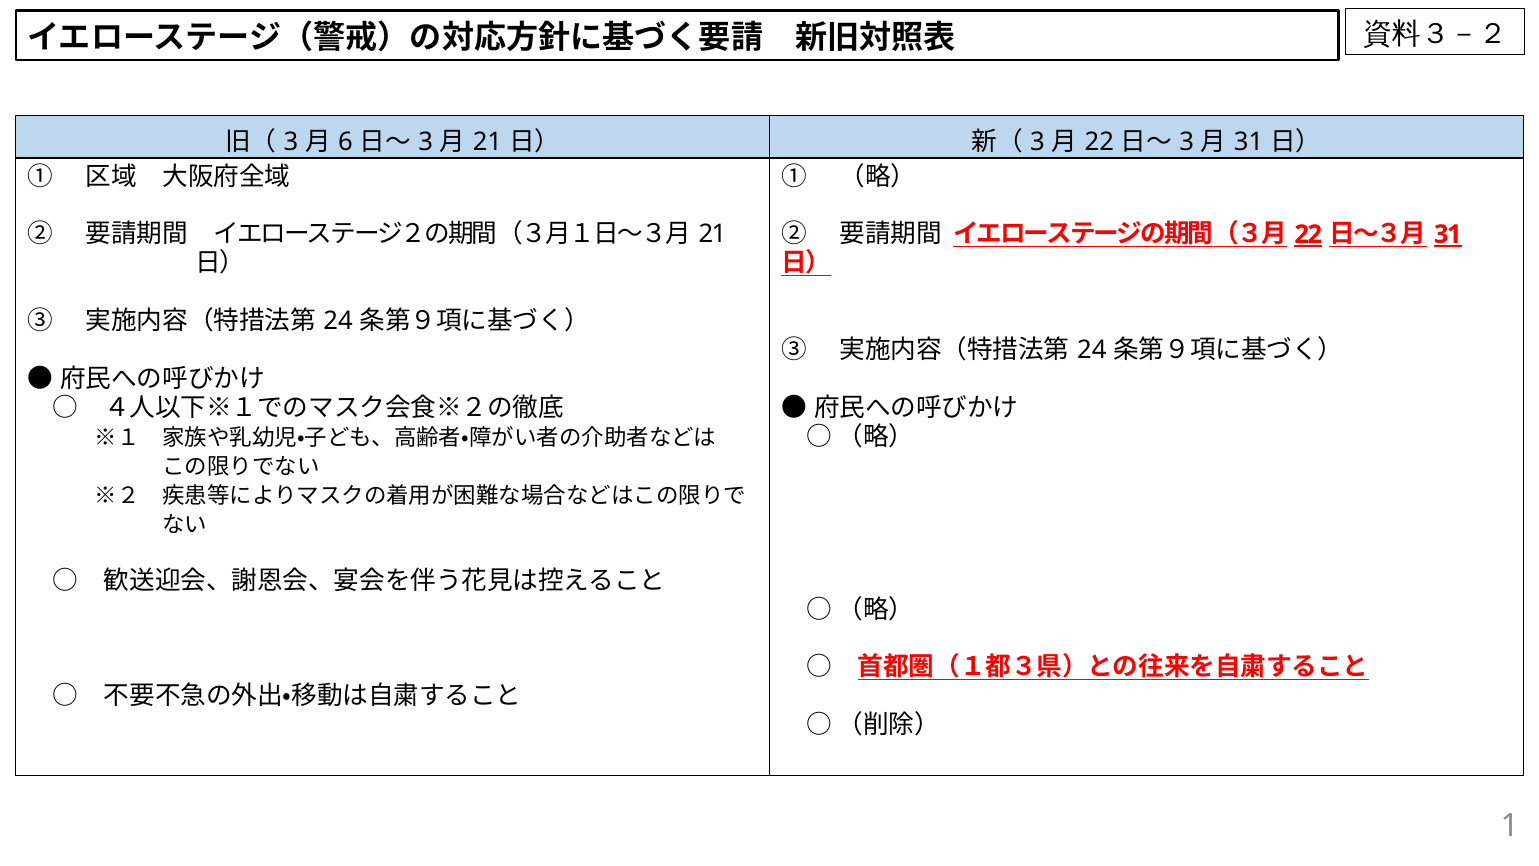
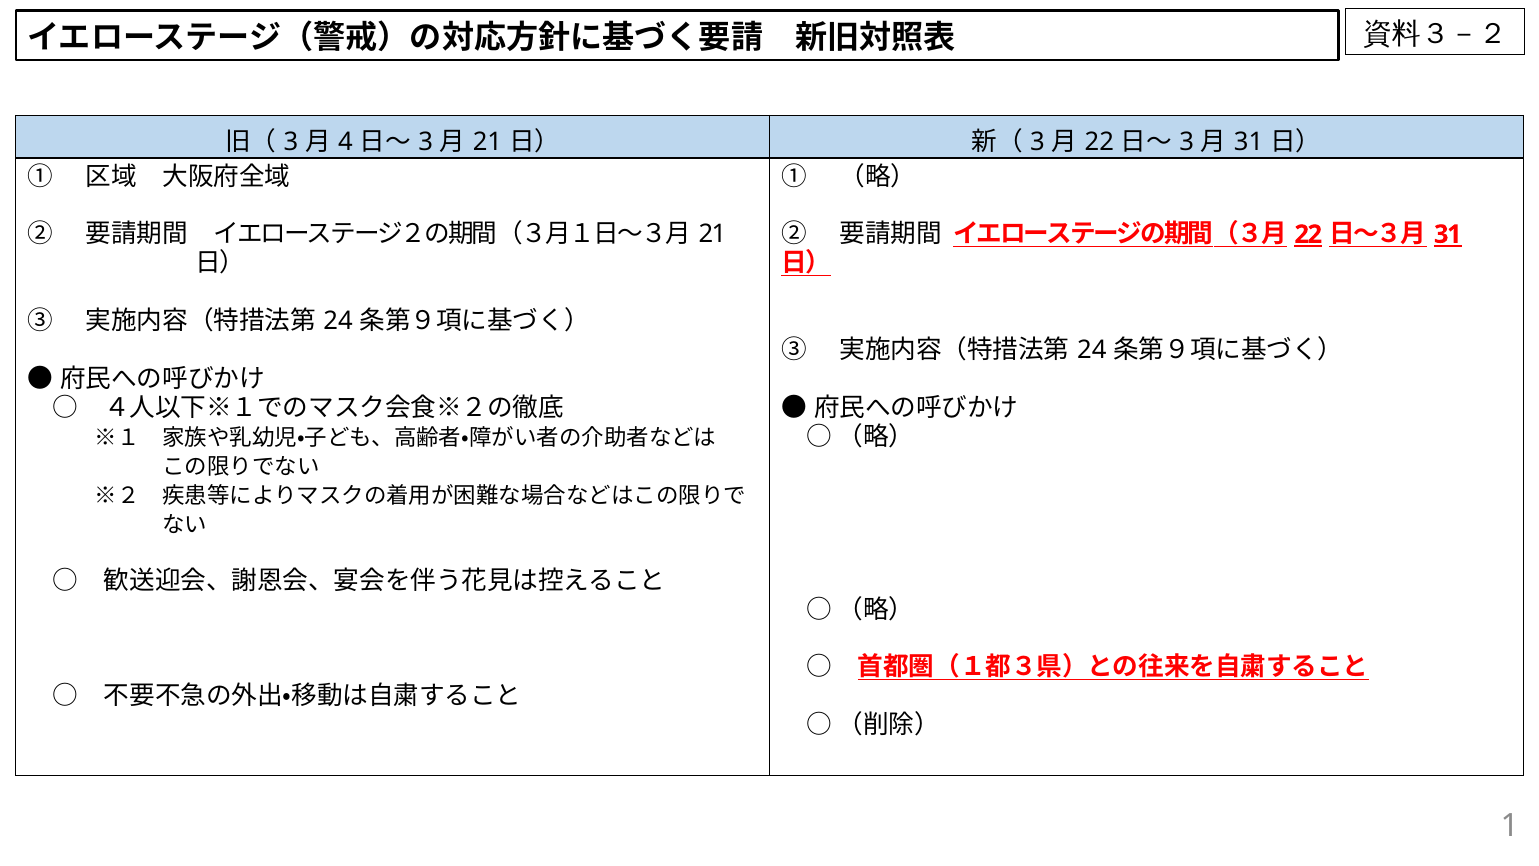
6: 6 -> 4
